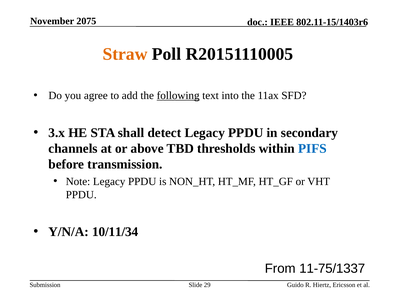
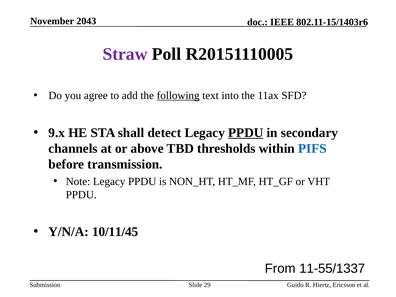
2075: 2075 -> 2043
Straw colour: orange -> purple
3.x: 3.x -> 9.x
PPDU at (246, 133) underline: none -> present
10/11/34: 10/11/34 -> 10/11/45
11-75/1337: 11-75/1337 -> 11-55/1337
